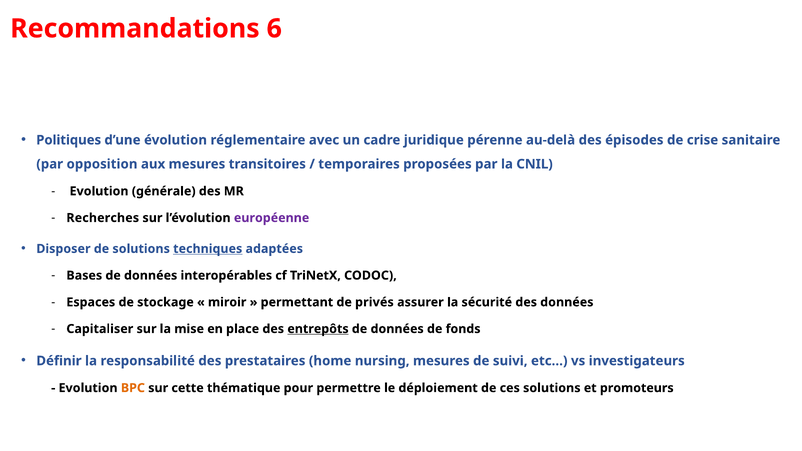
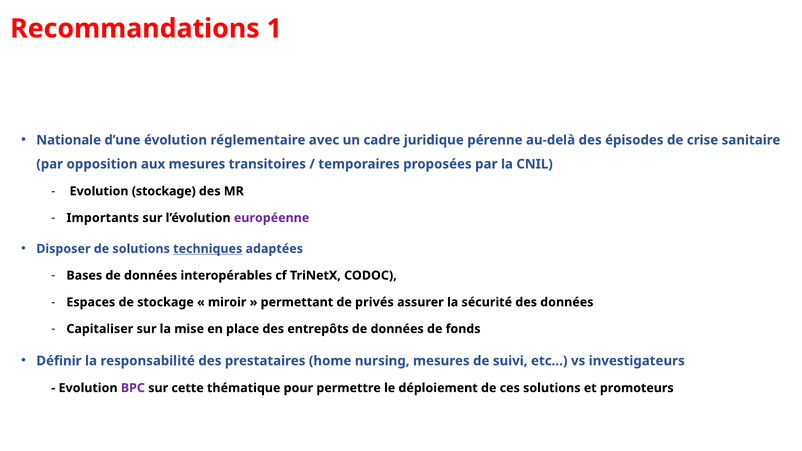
6: 6 -> 1
Politiques: Politiques -> Nationale
Evolution générale: générale -> stockage
Recherches: Recherches -> Importants
entrepôts underline: present -> none
BPC colour: orange -> purple
